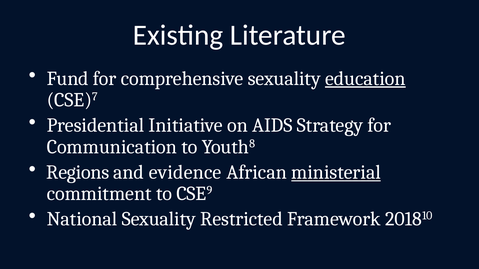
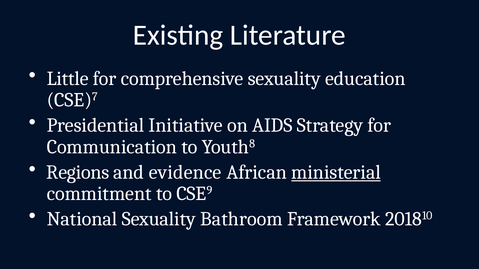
Fund: Fund -> Little
education underline: present -> none
Restricted: Restricted -> Bathroom
